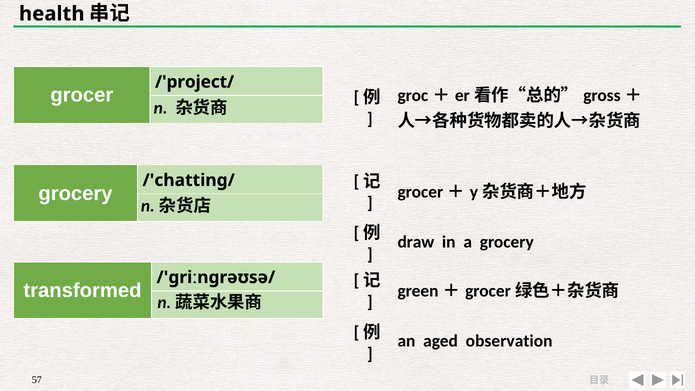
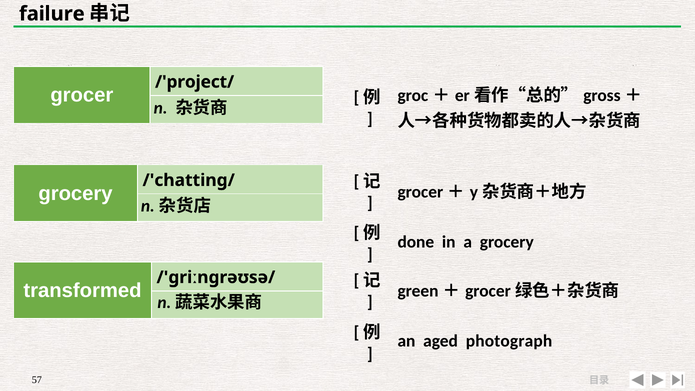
health: health -> failure
draw: draw -> done
observation: observation -> photograph
